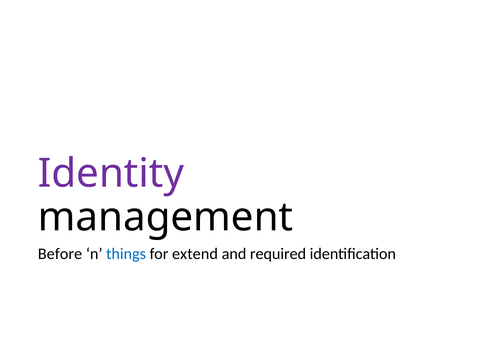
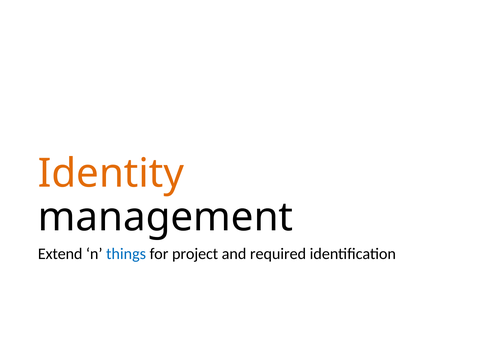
Identity colour: purple -> orange
Before: Before -> Extend
extend: extend -> project
